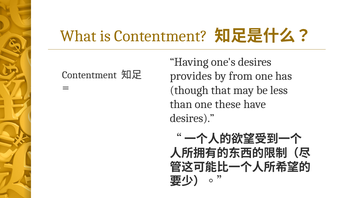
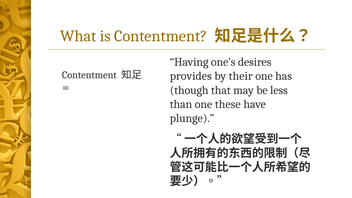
from: from -> their
desires at (192, 118): desires -> plunge
